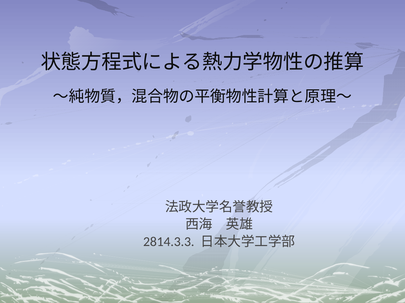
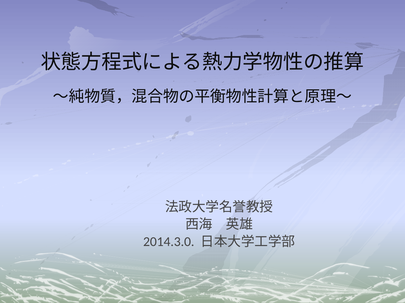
2814.3.3: 2814.3.3 -> 2014.3.0
